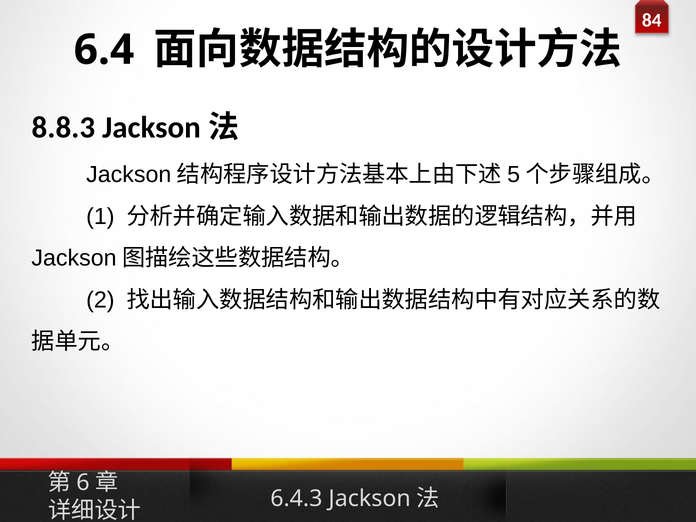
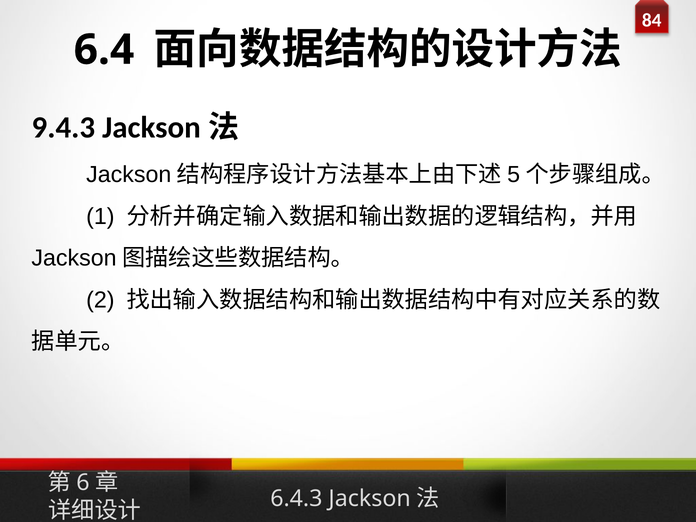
8.8.3: 8.8.3 -> 9.4.3
